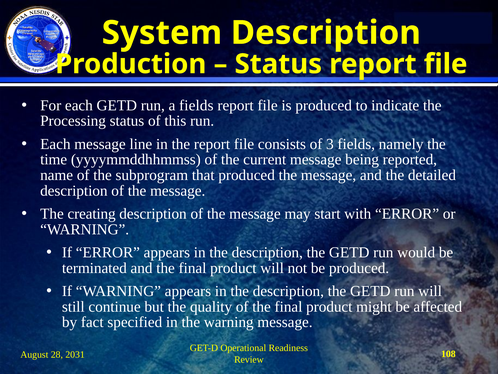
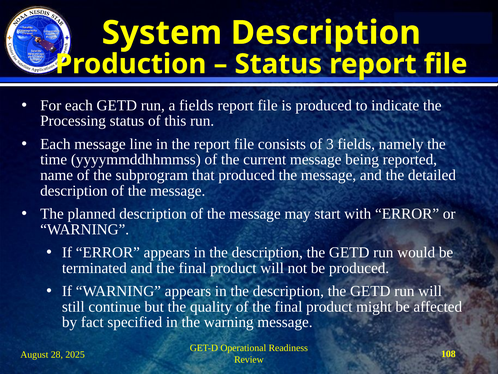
creating: creating -> planned
2031: 2031 -> 2025
